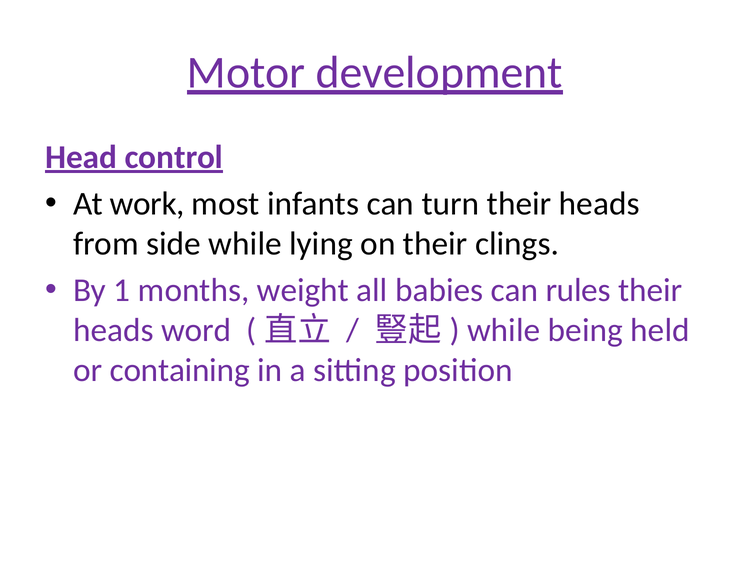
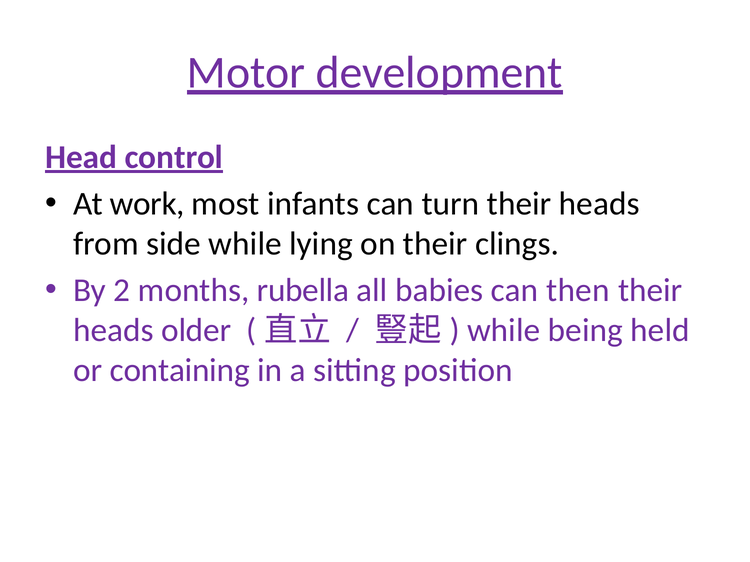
1: 1 -> 2
weight: weight -> rubella
rules: rules -> then
word: word -> older
